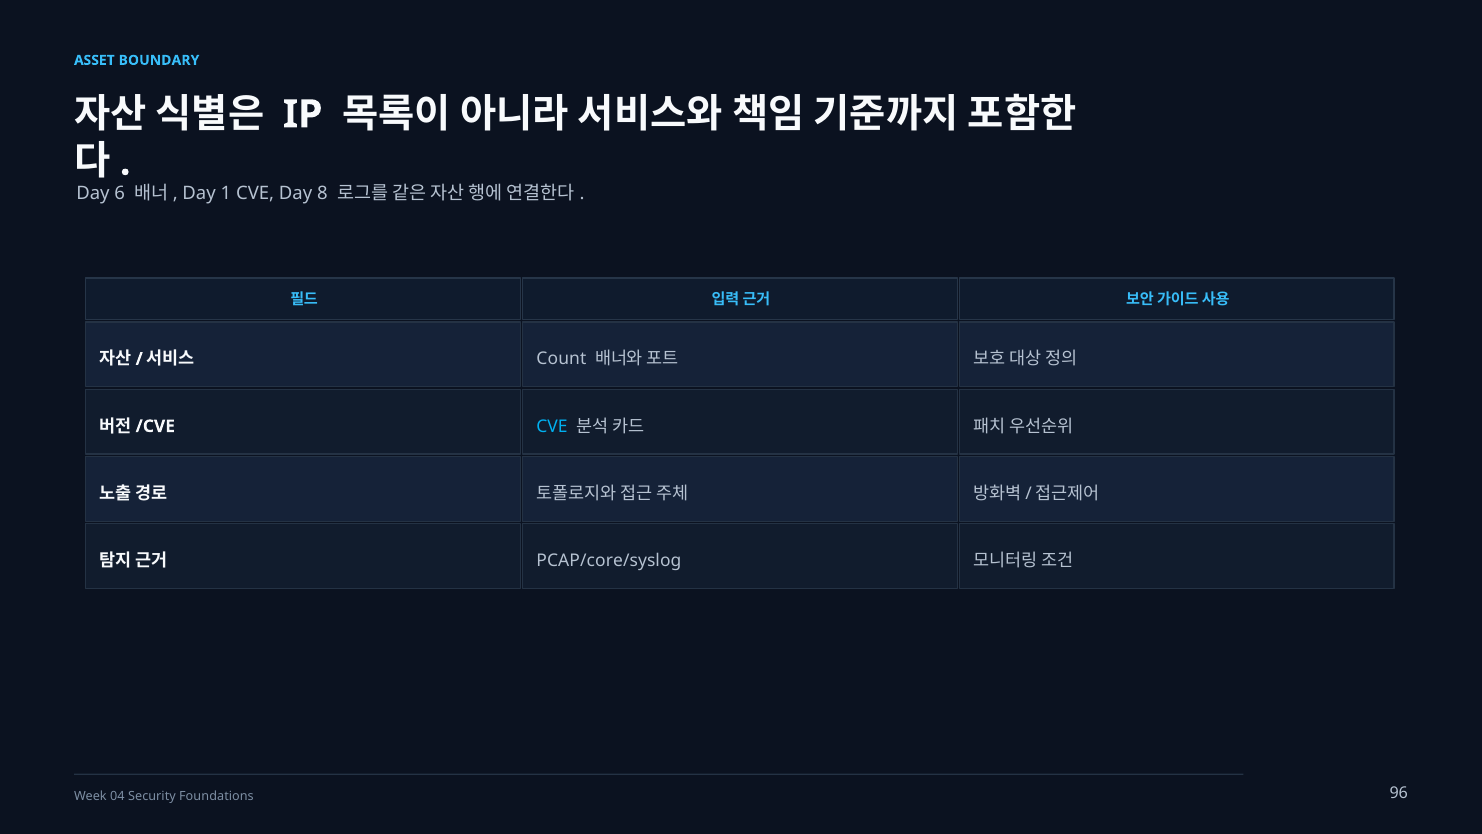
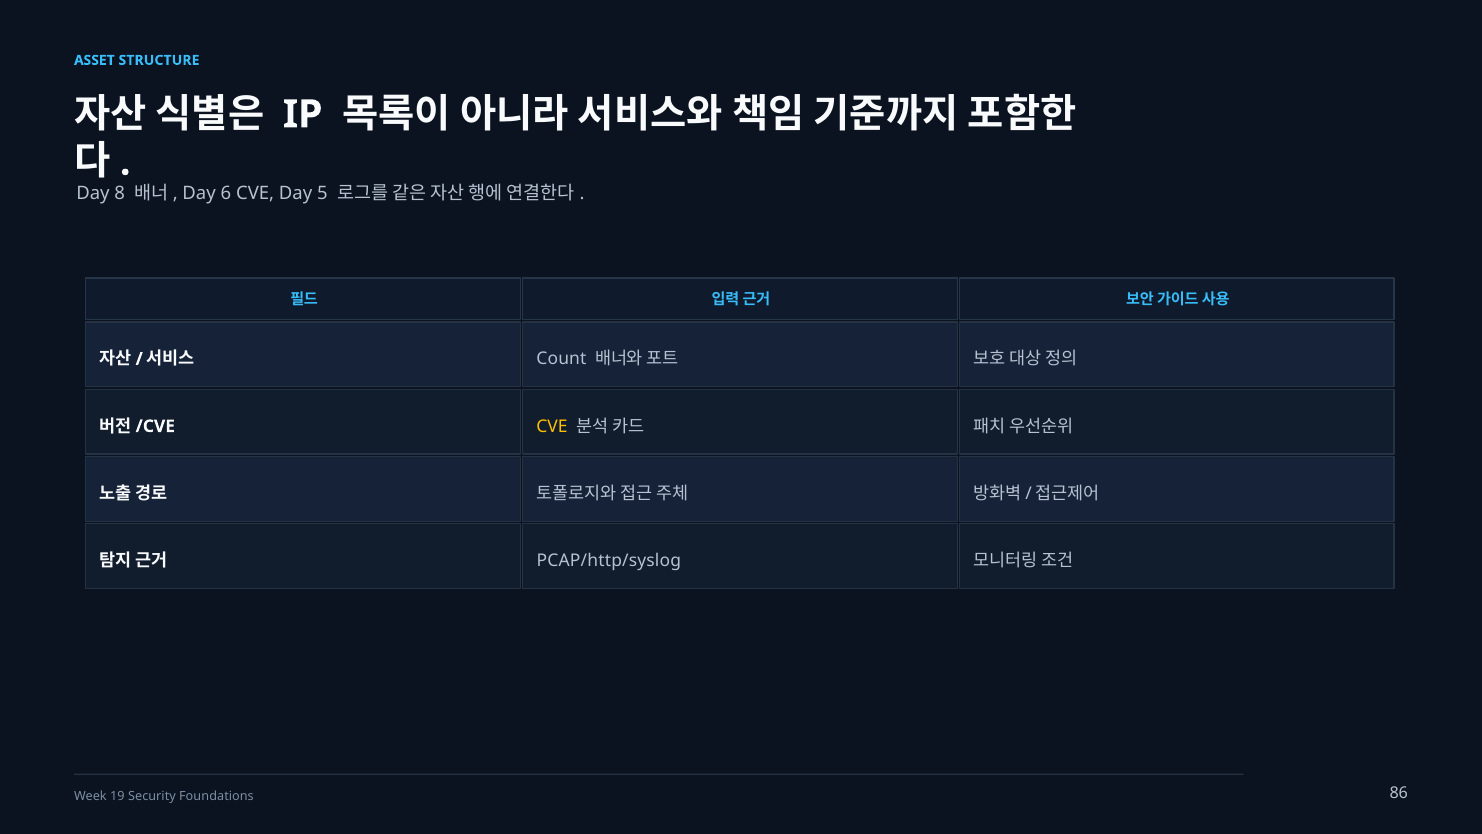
BOUNDARY: BOUNDARY -> STRUCTURE
6: 6 -> 8
1: 1 -> 6
8: 8 -> 5
CVE at (552, 426) colour: light blue -> yellow
PCAP/core/syslog: PCAP/core/syslog -> PCAP/http/syslog
04: 04 -> 19
96: 96 -> 86
